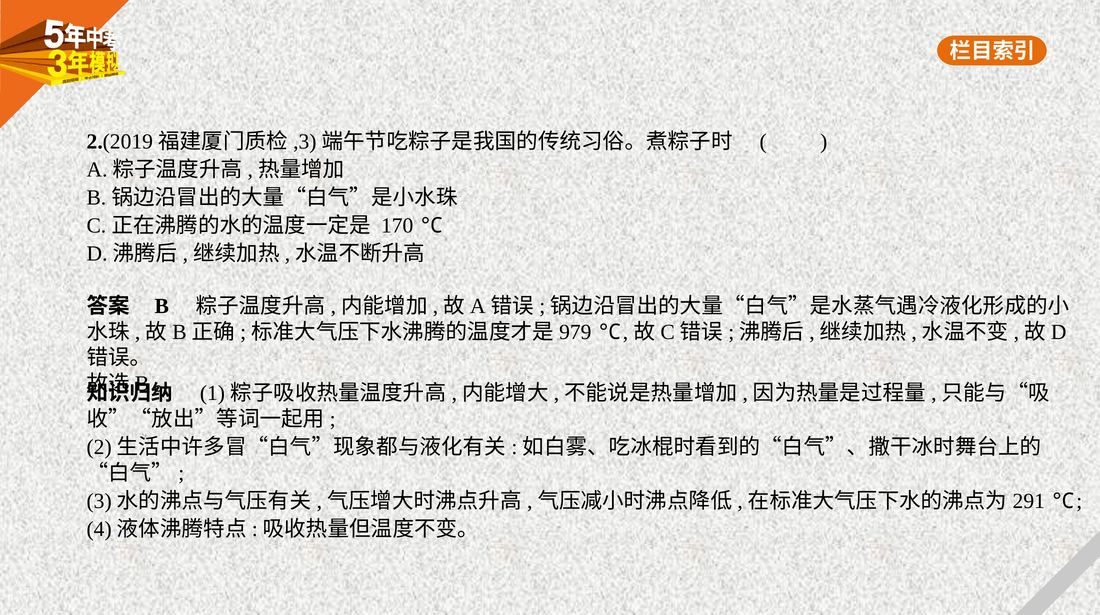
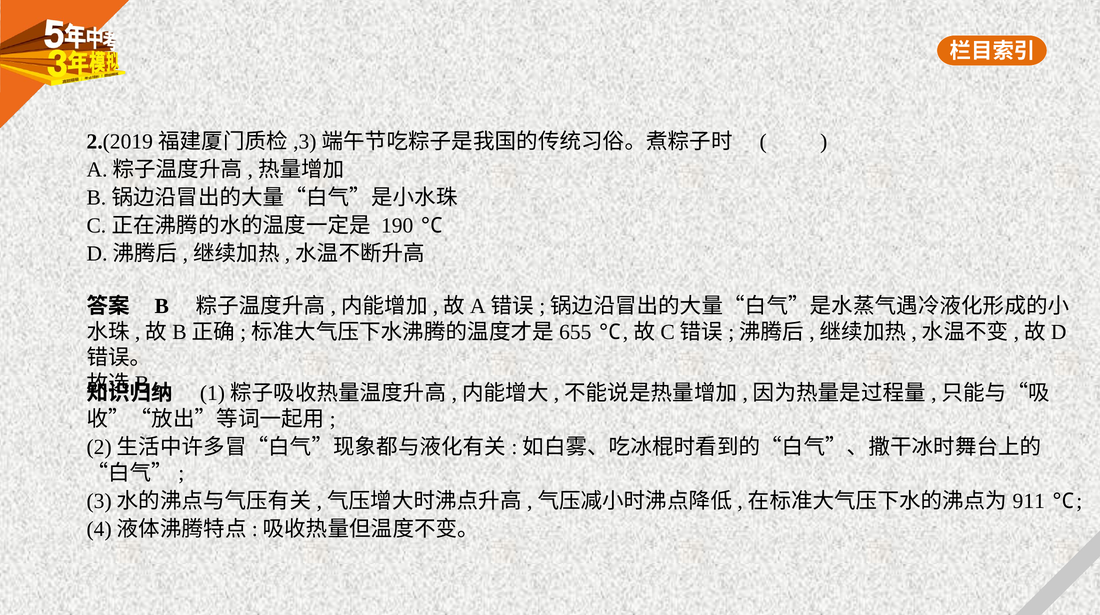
170: 170 -> 190
979: 979 -> 655
291: 291 -> 911
